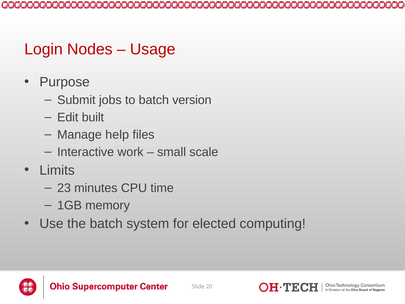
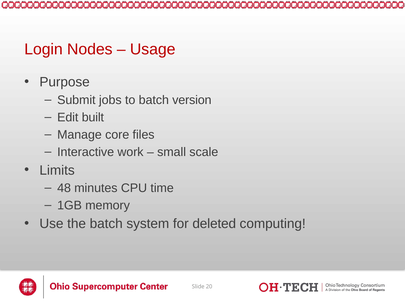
help: help -> core
23: 23 -> 48
elected: elected -> deleted
